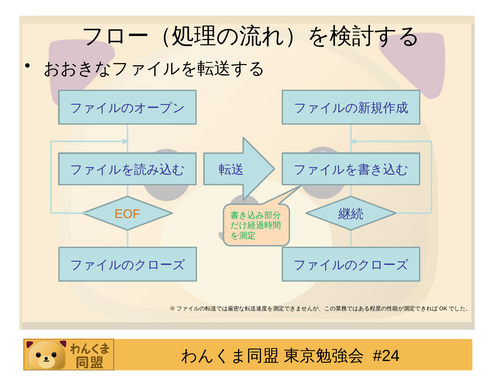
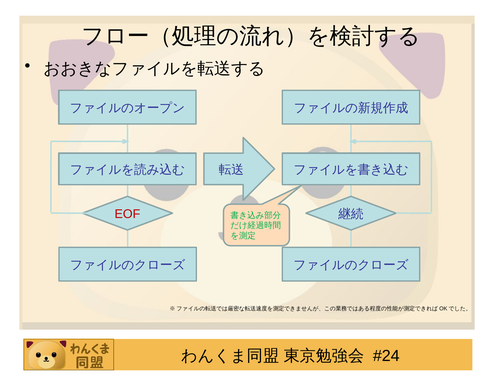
EOF colour: orange -> red
